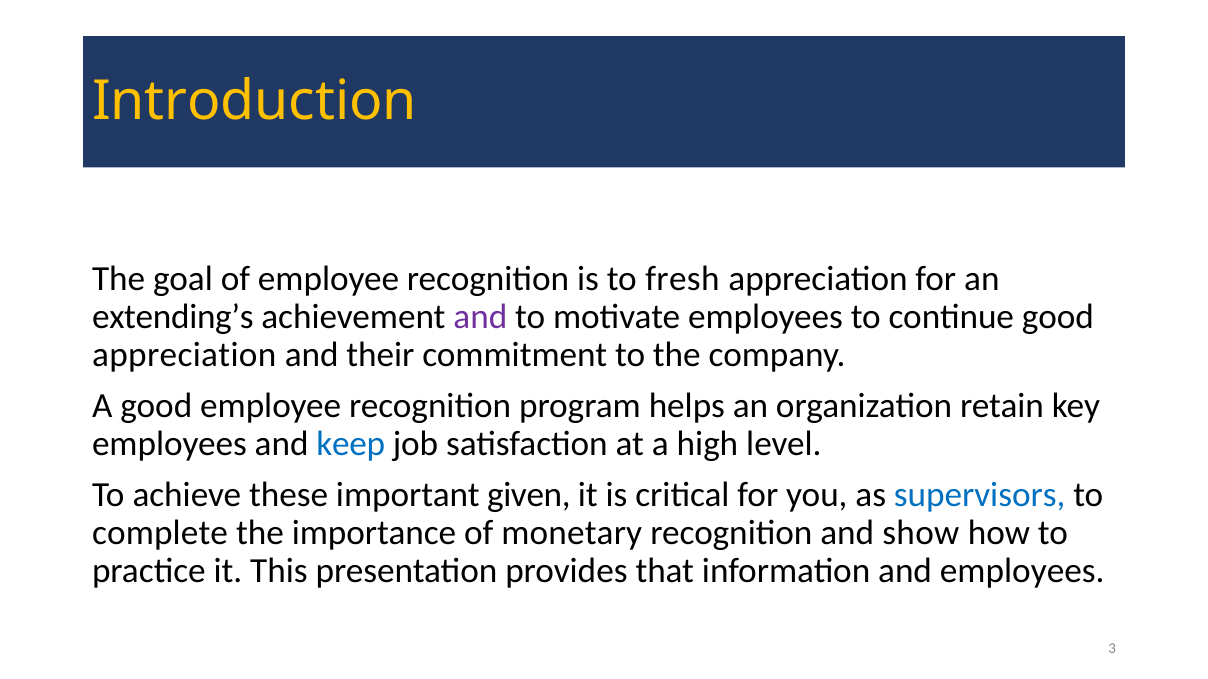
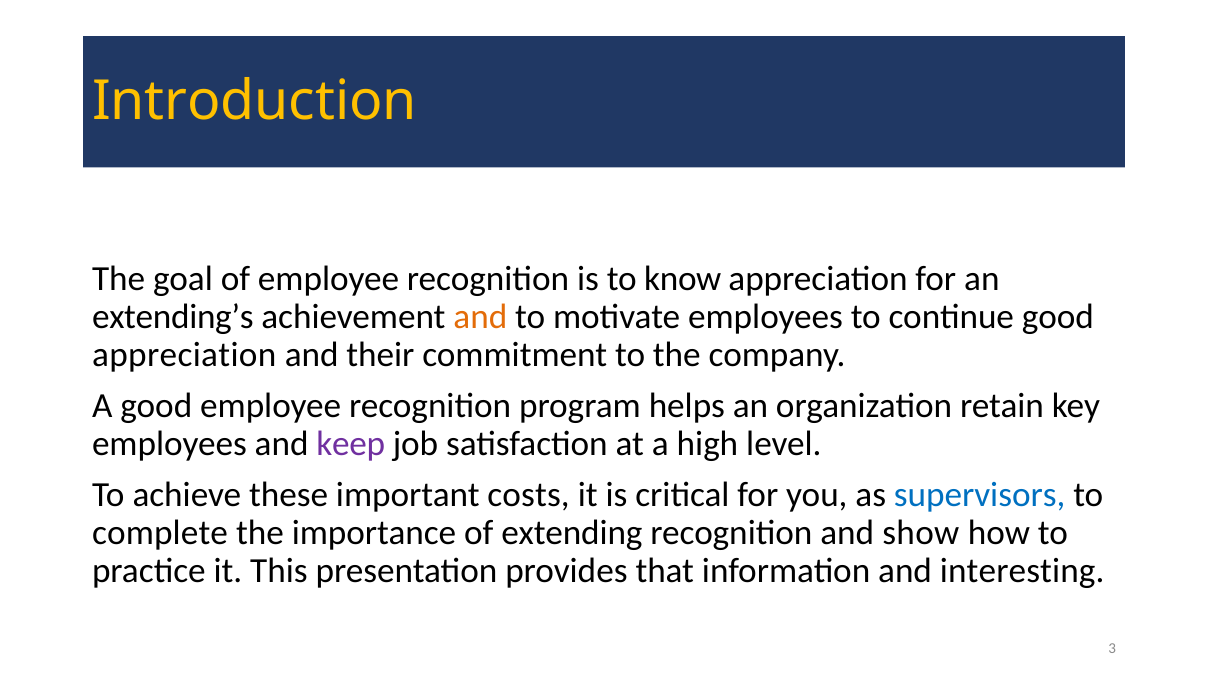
fresh: fresh -> know
and at (480, 317) colour: purple -> orange
keep colour: blue -> purple
given: given -> costs
monetary: monetary -> extending
and employees: employees -> interesting
